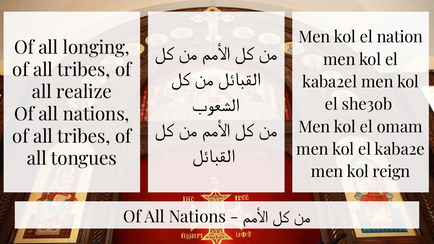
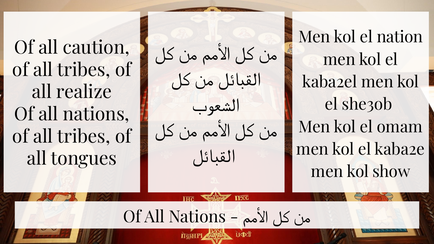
longing: longing -> caution
reign: reign -> show
